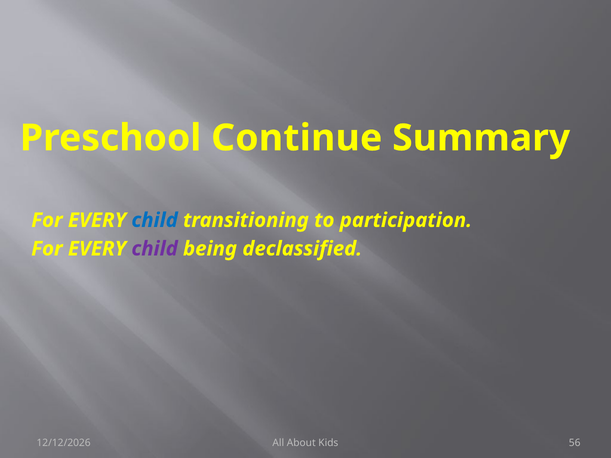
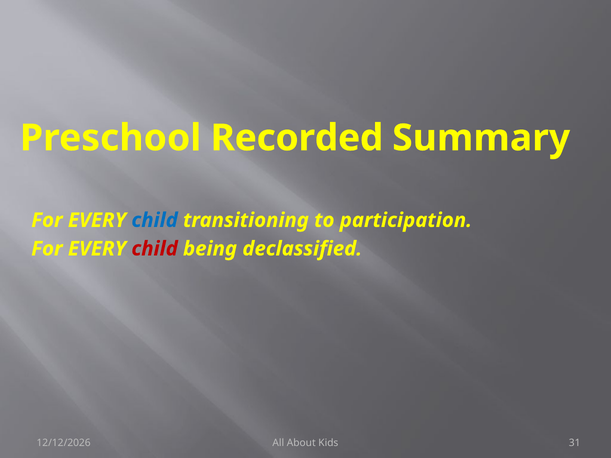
Continue: Continue -> Recorded
child at (155, 249) colour: purple -> red
56: 56 -> 31
